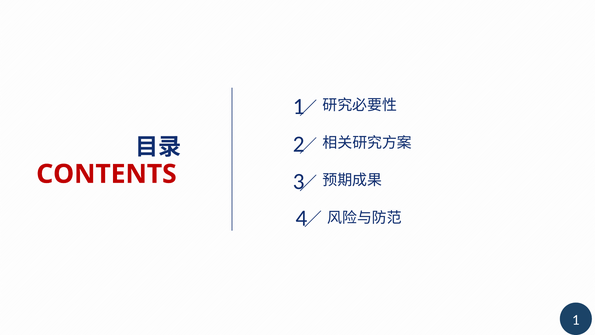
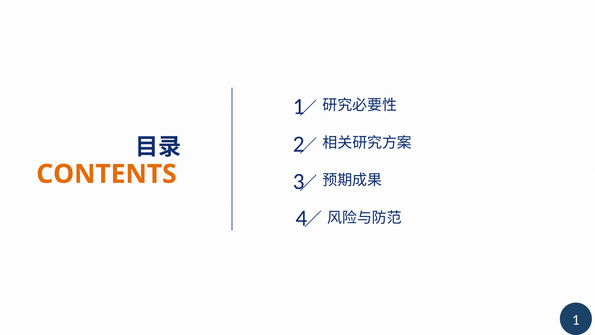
CONTENTS colour: red -> orange
